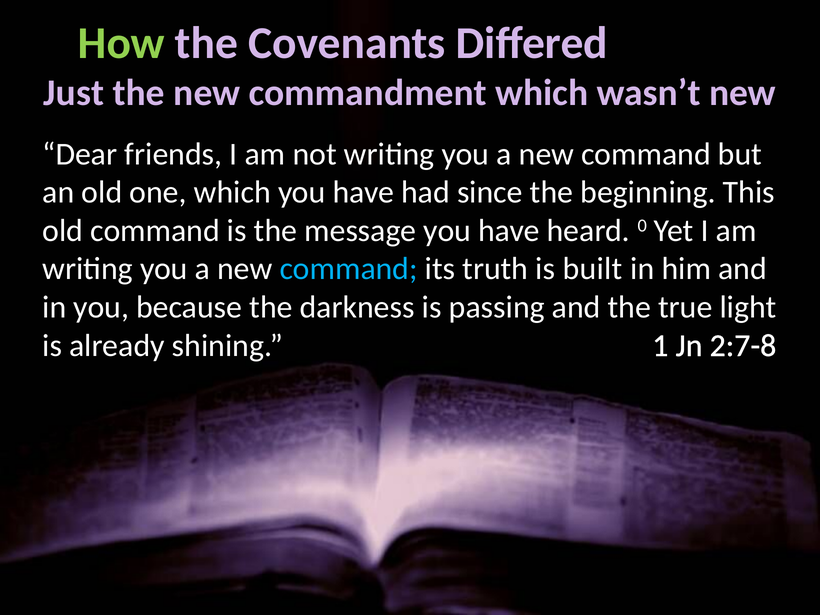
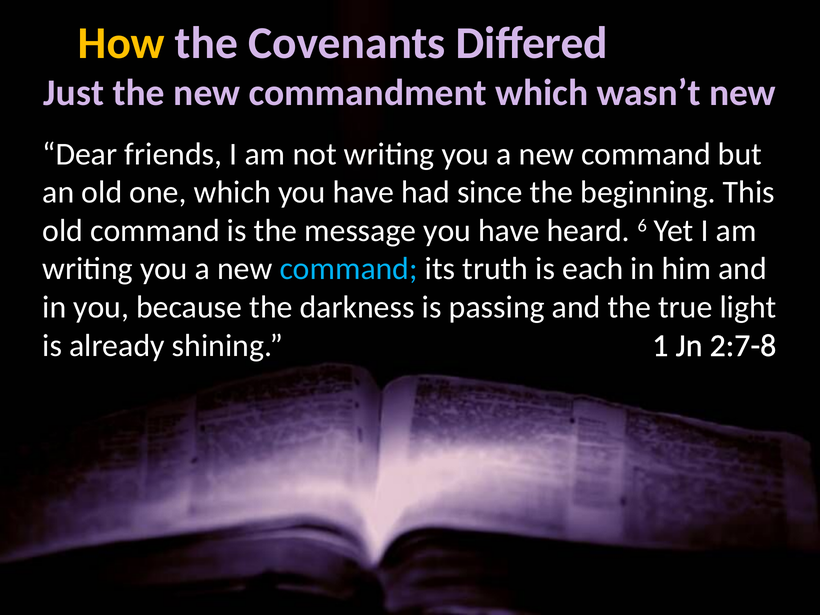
How colour: light green -> yellow
0: 0 -> 6
built: built -> each
